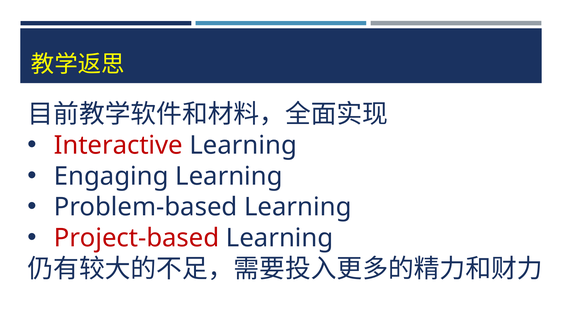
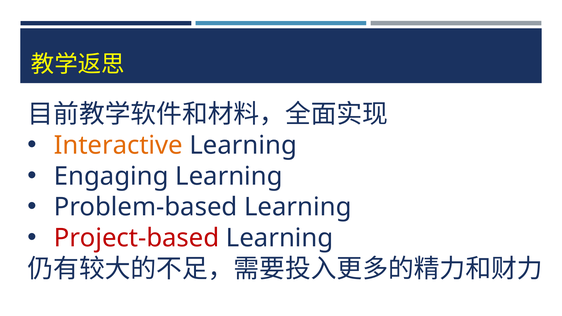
Interactive colour: red -> orange
